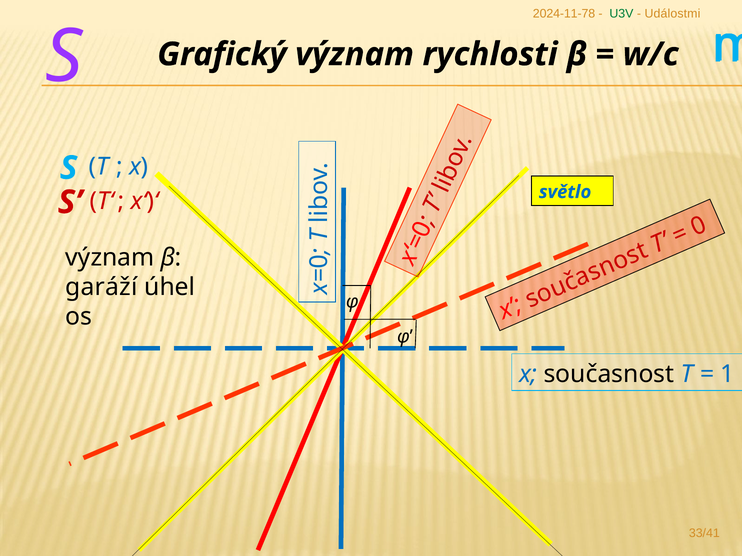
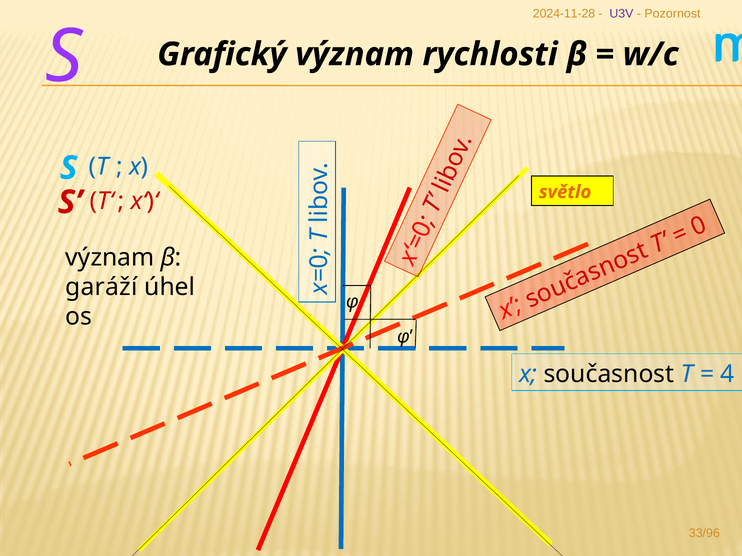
2024-11-78: 2024-11-78 -> 2024-11-28
U3V colour: green -> purple
Událostmi: Událostmi -> Pozornost
světlo colour: blue -> orange
1: 1 -> 4
33/41: 33/41 -> 33/96
